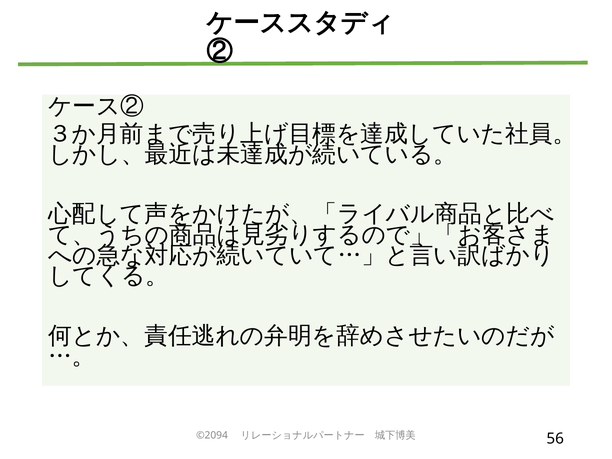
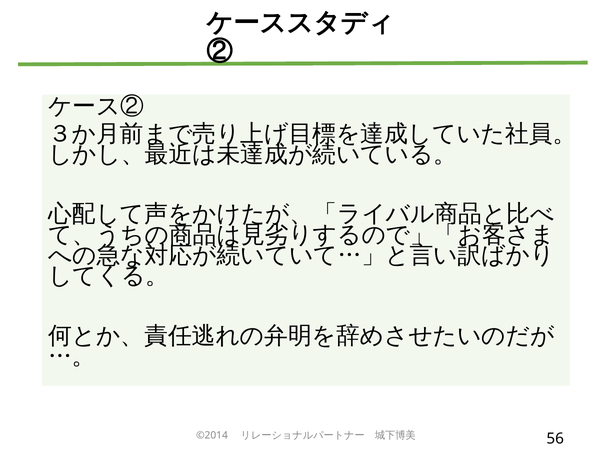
©2094: ©2094 -> ©2014
